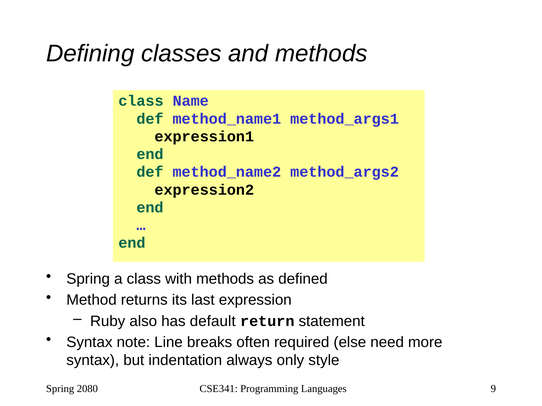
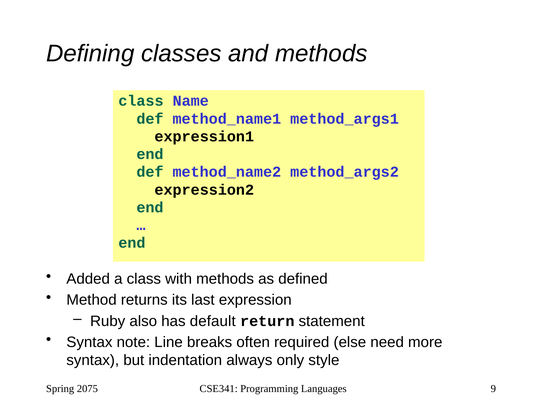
Spring at (88, 279): Spring -> Added
2080: 2080 -> 2075
